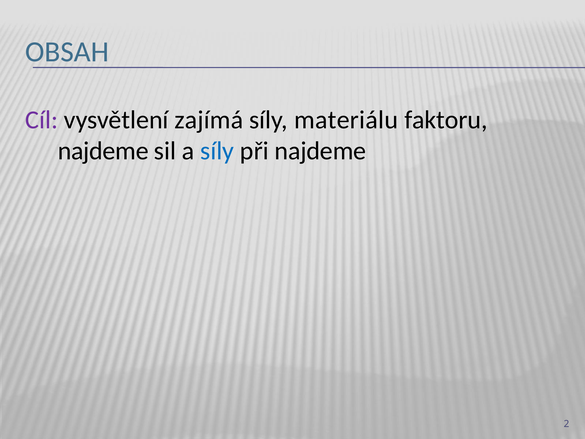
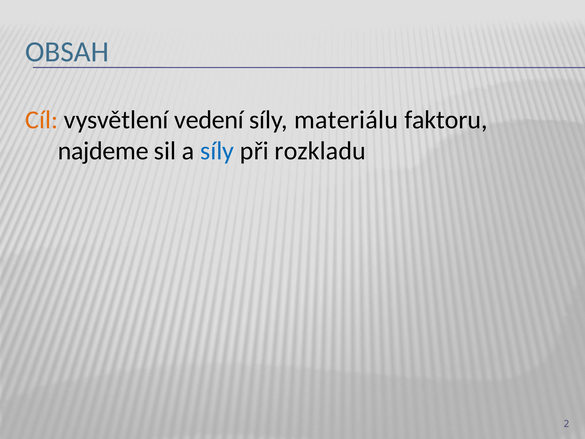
Cíl colour: purple -> orange
zajímá: zajímá -> vedení
při najdeme: najdeme -> rozkladu
